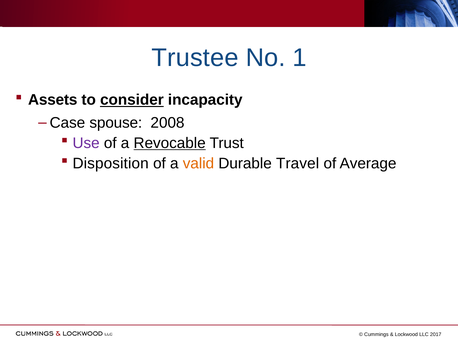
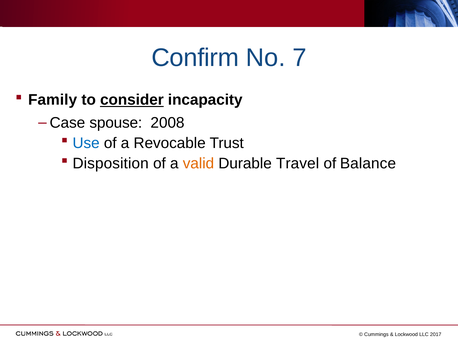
Trustee: Trustee -> Confirm
1: 1 -> 7
Assets: Assets -> Family
Use colour: purple -> blue
Revocable underline: present -> none
Average: Average -> Balance
